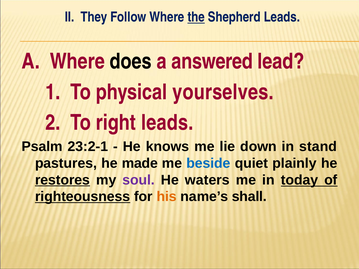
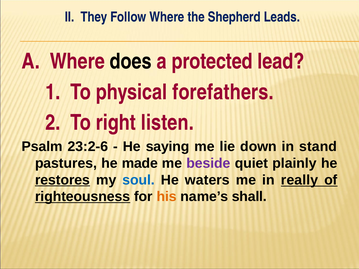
the underline: present -> none
answered: answered -> protected
yourselves: yourselves -> forefathers
right leads: leads -> listen
23:2-1: 23:2-1 -> 23:2-6
knows: knows -> saying
beside colour: blue -> purple
soul colour: purple -> blue
today: today -> really
